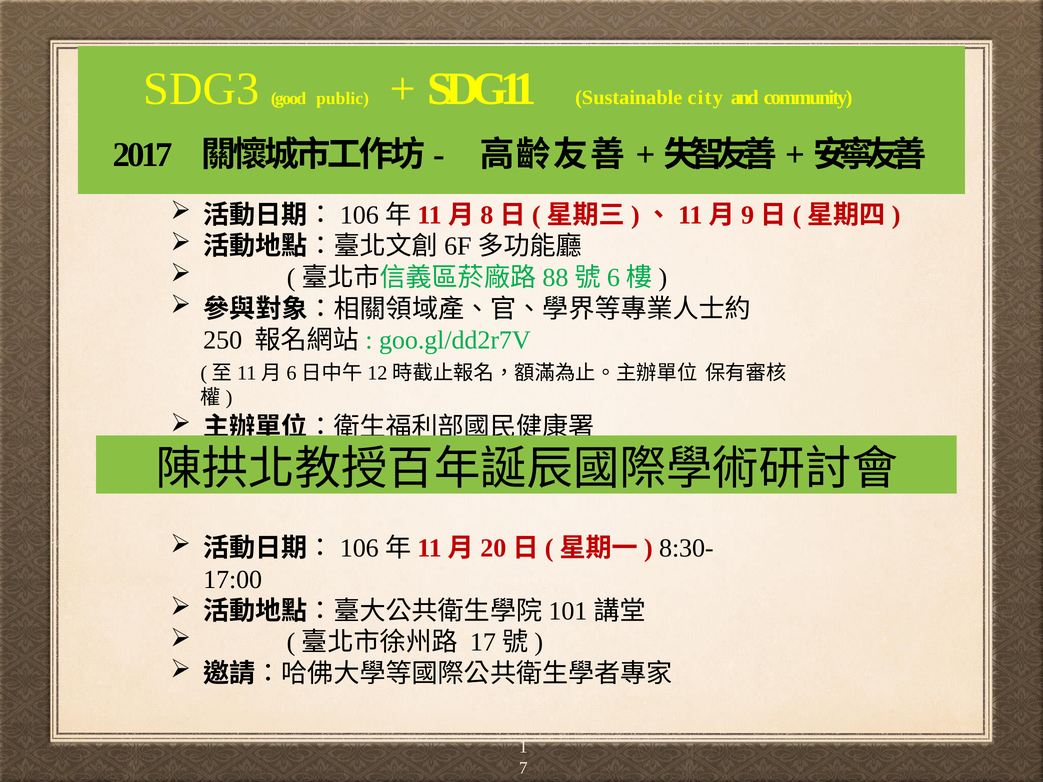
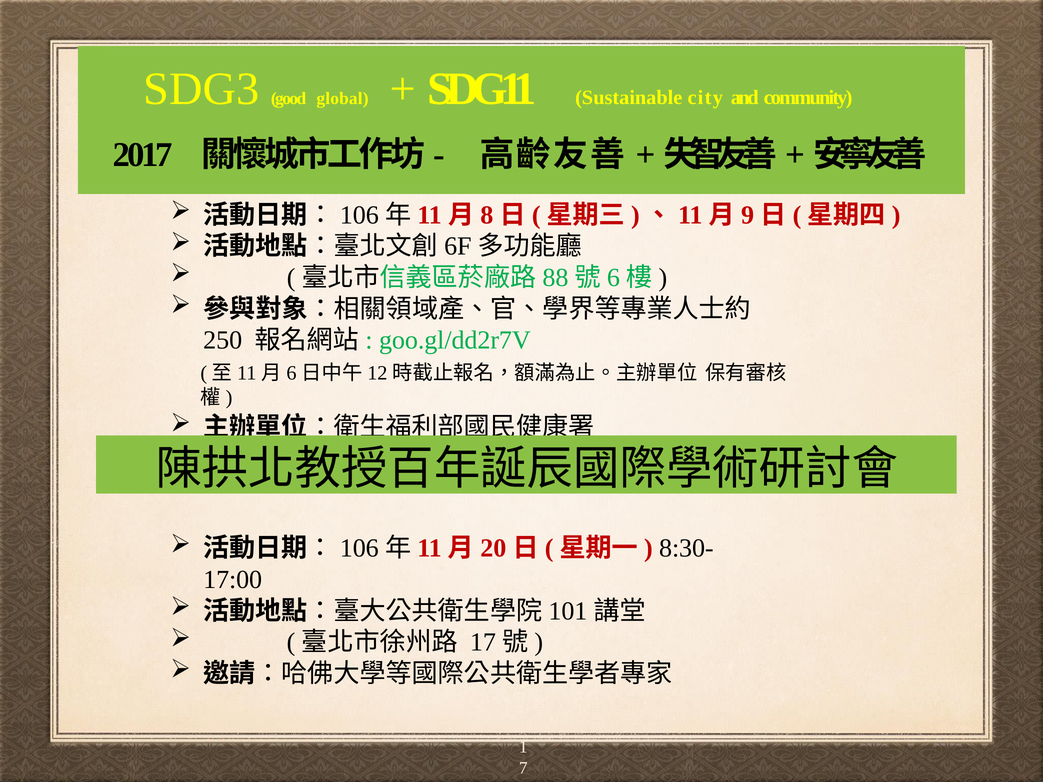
public: public -> global
